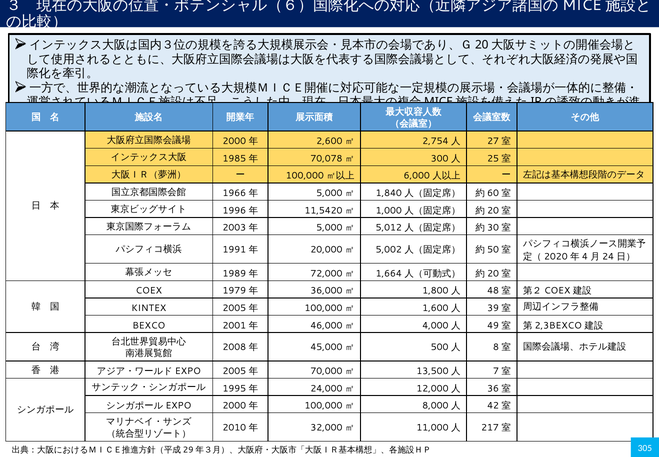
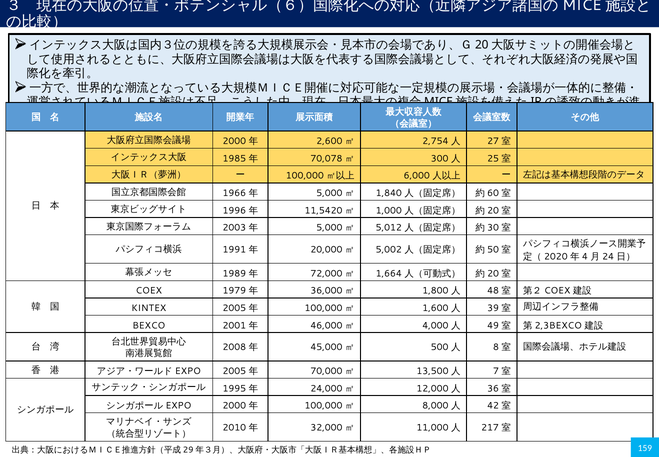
305: 305 -> 159
